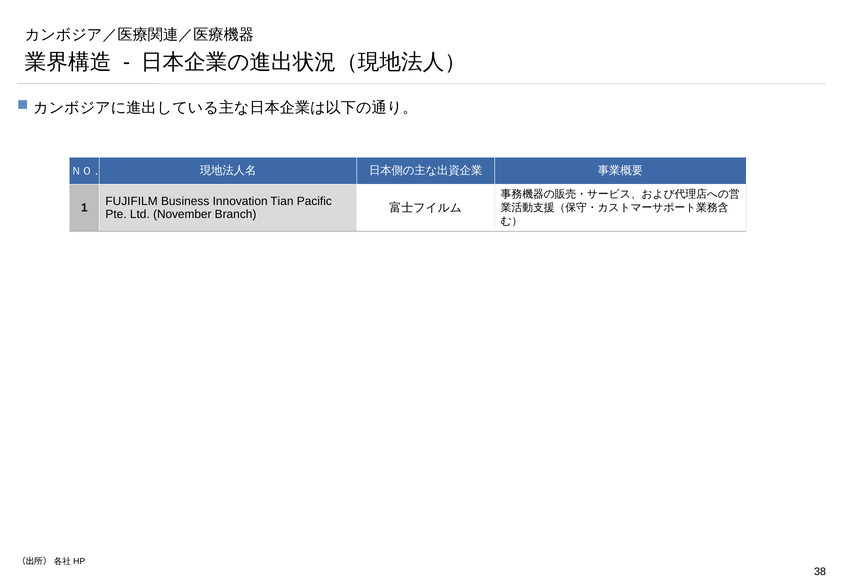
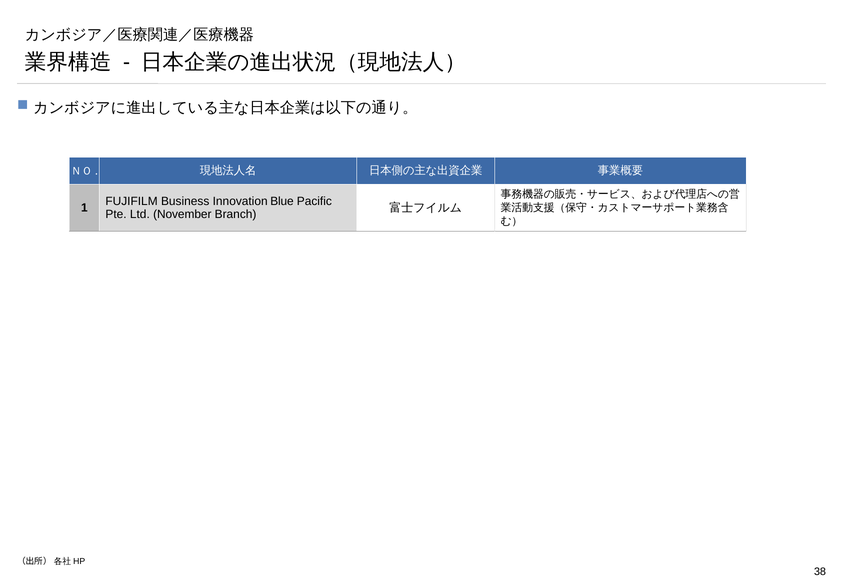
Tian: Tian -> Blue
